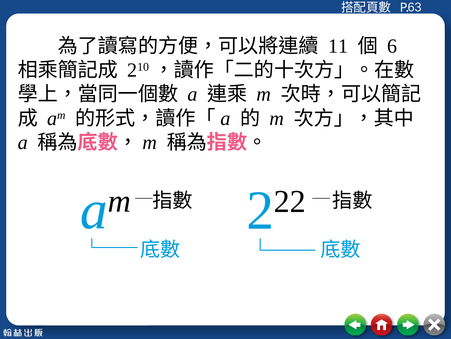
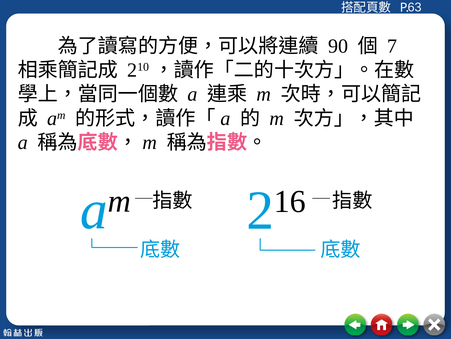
11: 11 -> 90
6: 6 -> 7
22: 22 -> 16
